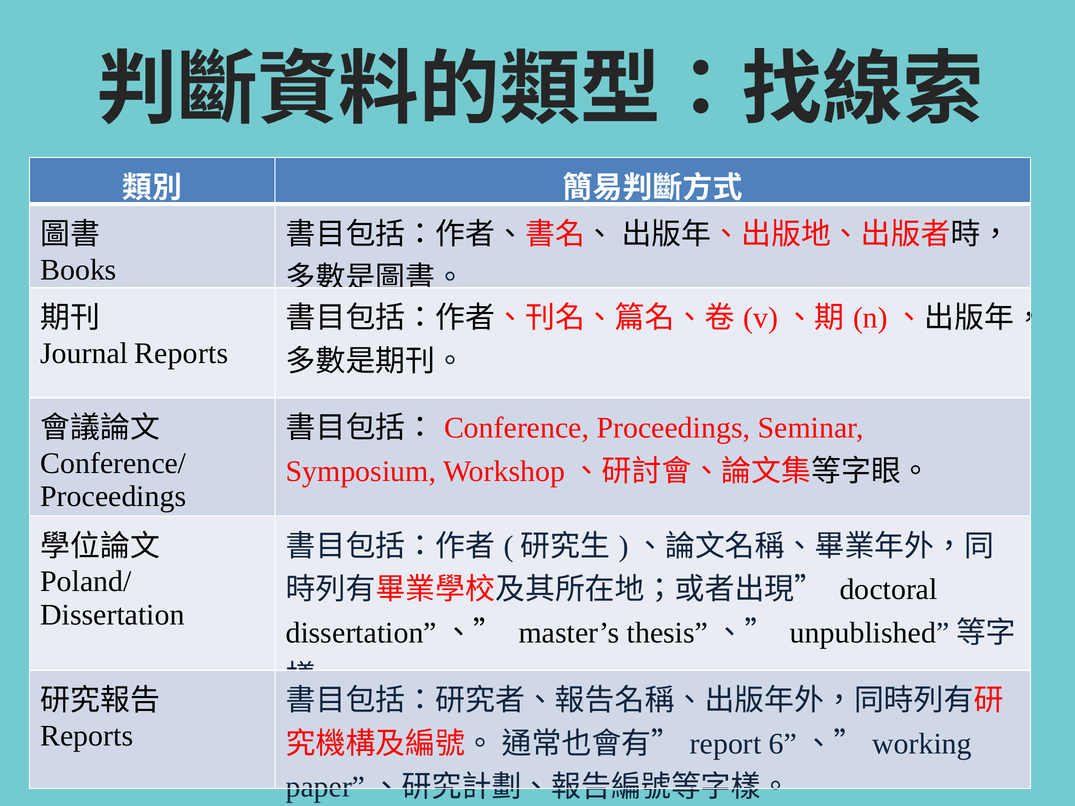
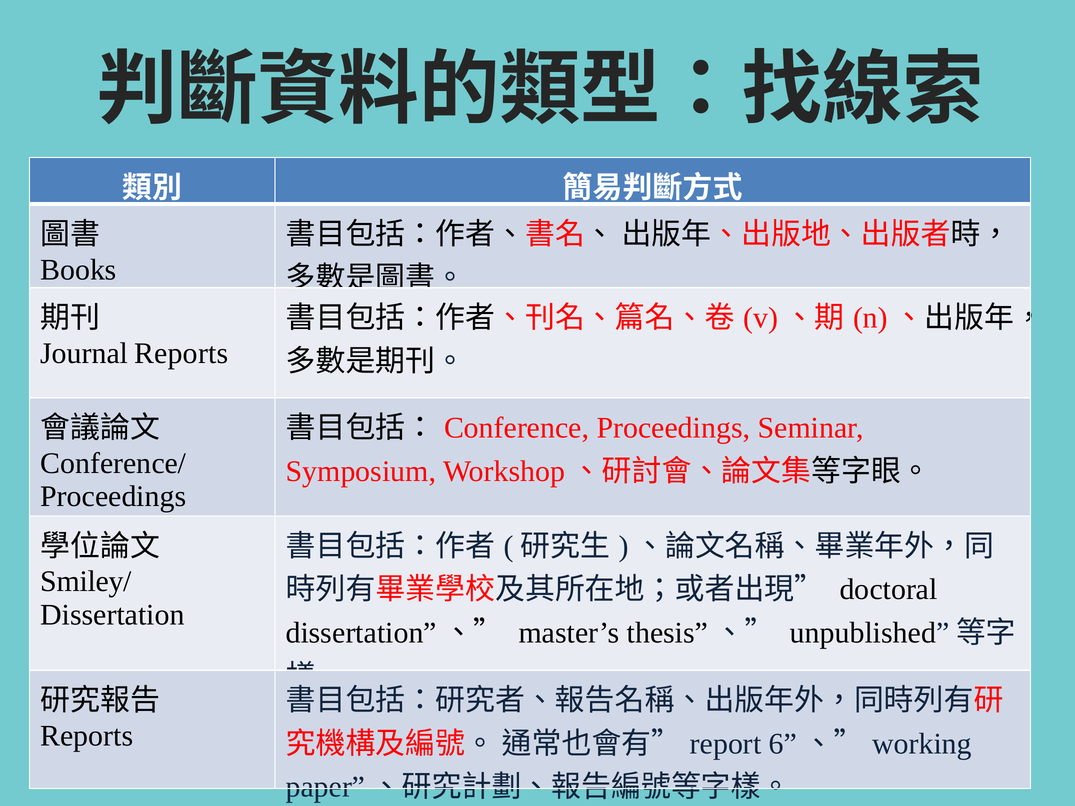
Poland/: Poland/ -> Smiley/
